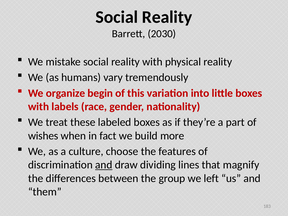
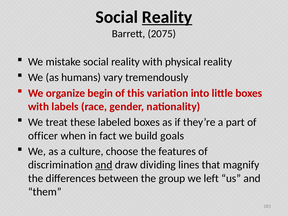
Reality at (167, 17) underline: none -> present
2030: 2030 -> 2075
wishes: wishes -> officer
more: more -> goals
